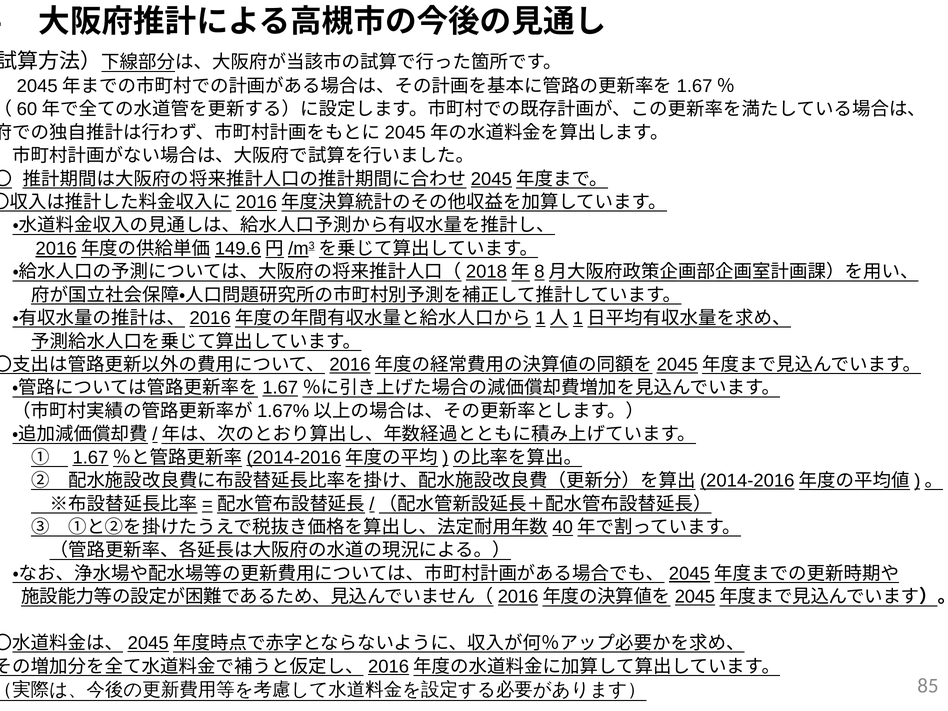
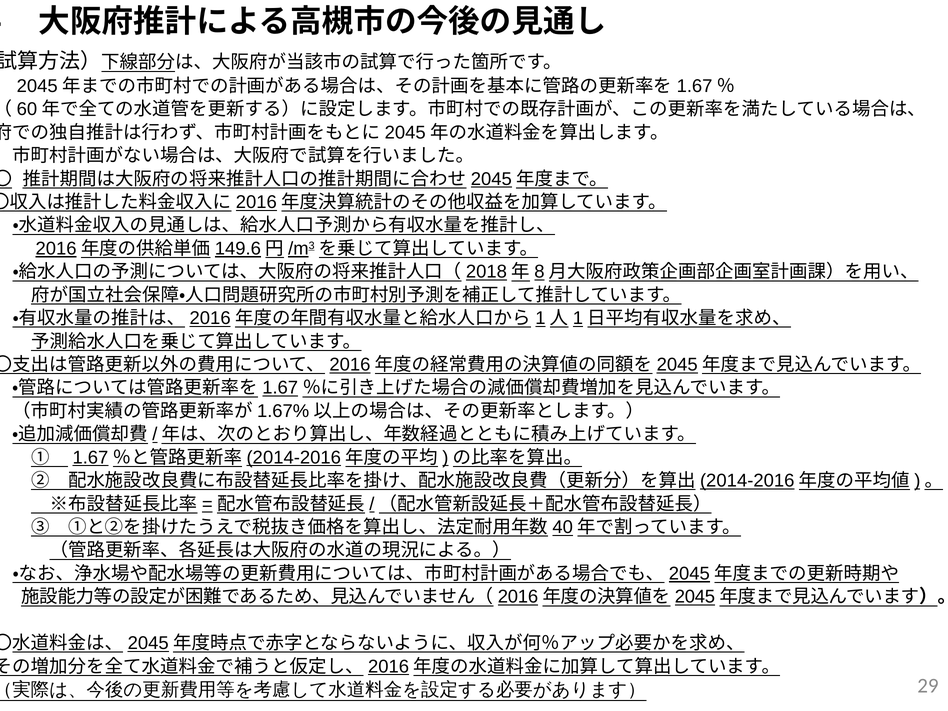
85: 85 -> 29
